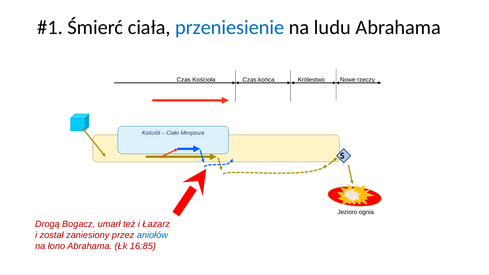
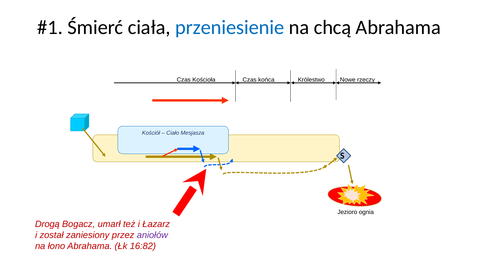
ludu: ludu -> chcą
aniołów colour: blue -> purple
16:85: 16:85 -> 16:82
